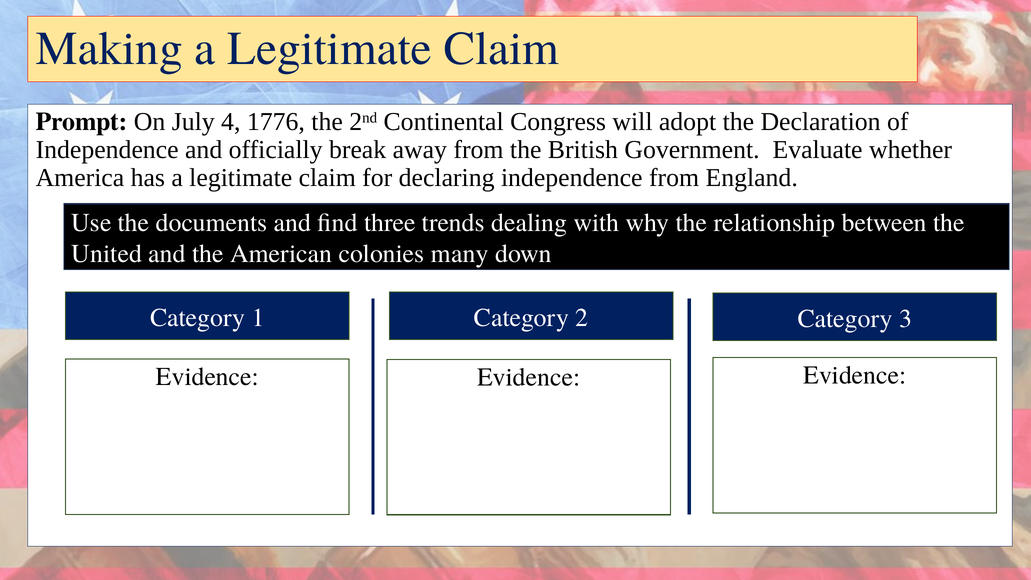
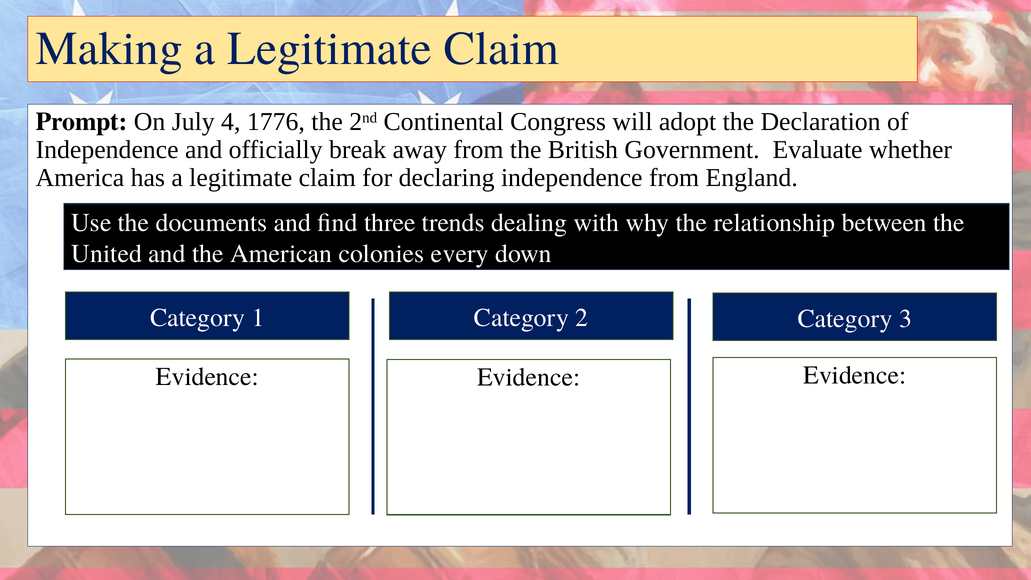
many: many -> every
